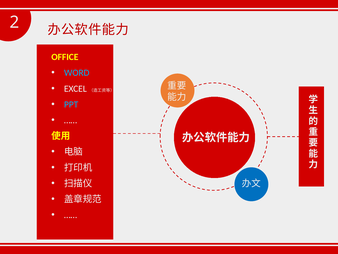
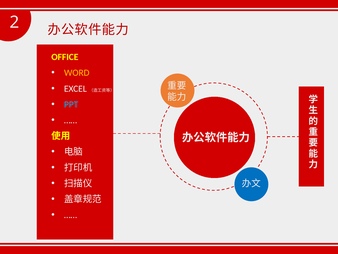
WORD colour: light blue -> yellow
